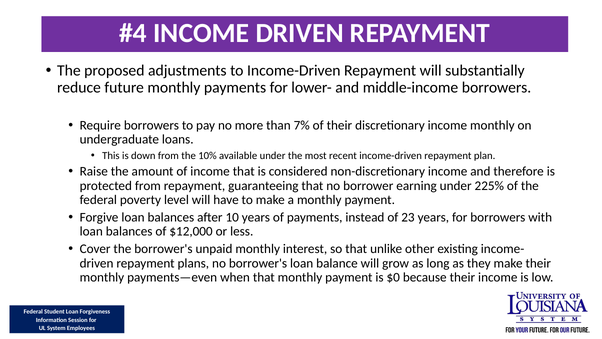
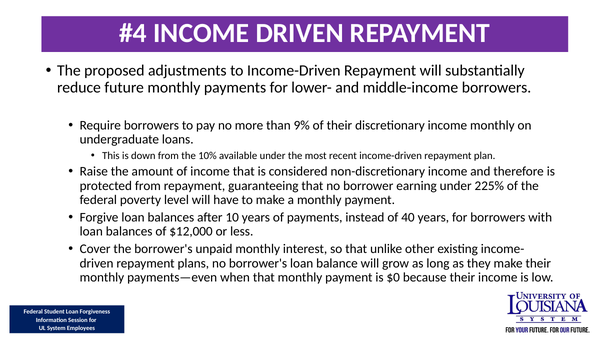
7%: 7% -> 9%
23: 23 -> 40
